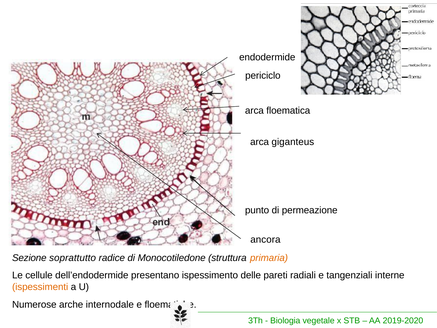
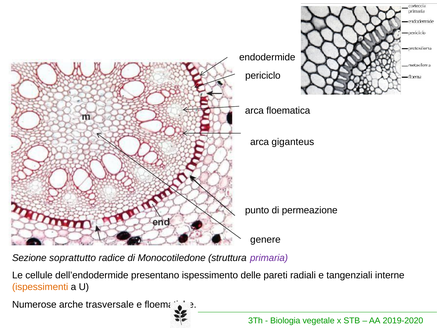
ancora: ancora -> genere
primaria colour: orange -> purple
internodale: internodale -> trasversale
